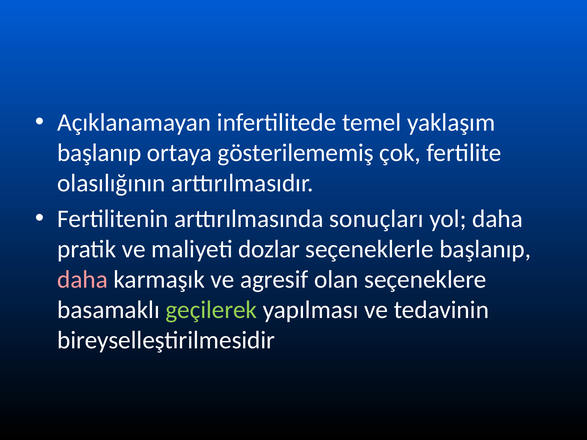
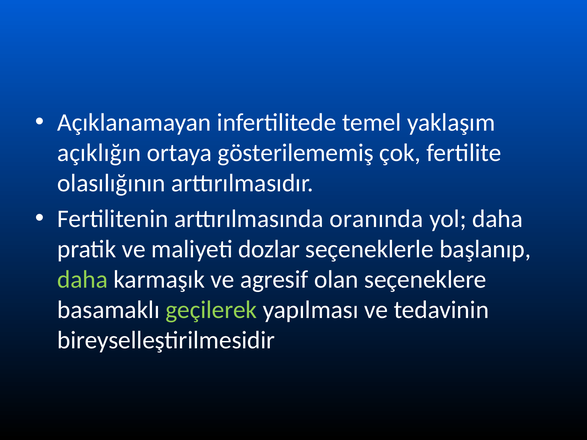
başlanıp at (99, 153): başlanıp -> açıklığın
sonuçları: sonuçları -> oranında
daha at (83, 280) colour: pink -> light green
